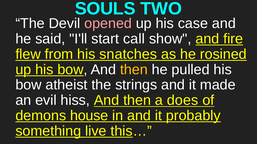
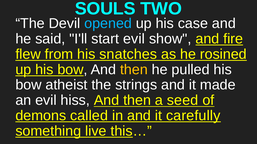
opened colour: pink -> light blue
start call: call -> evil
does: does -> seed
house: house -> called
probably: probably -> carefully
